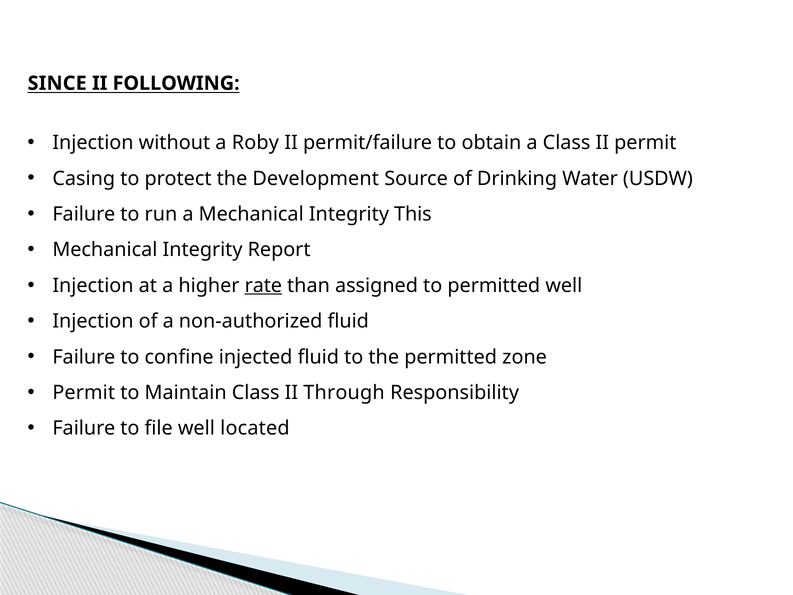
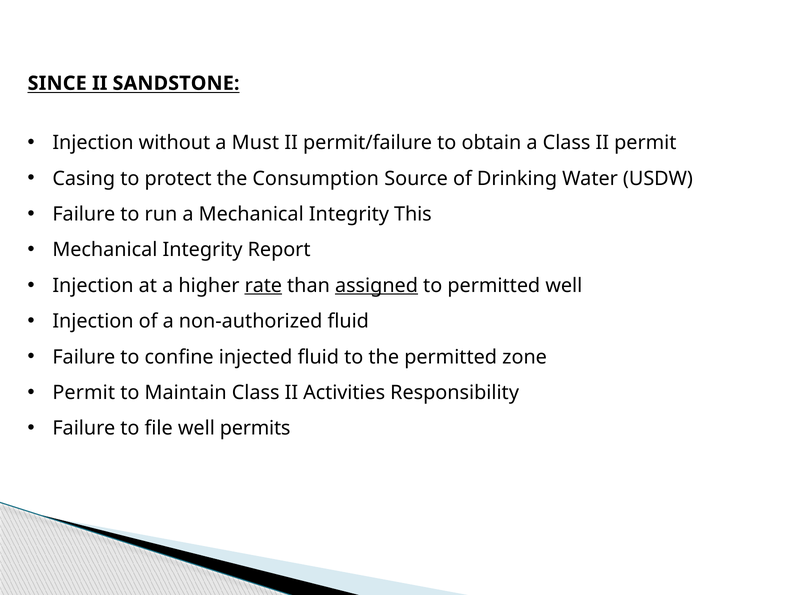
FOLLOWING: FOLLOWING -> SANDSTONE
Roby: Roby -> Must
Development: Development -> Consumption
assigned underline: none -> present
Through: Through -> Activities
located: located -> permits
